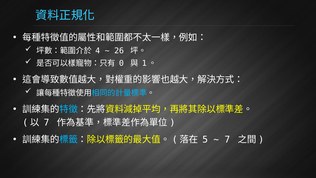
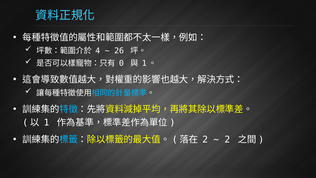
7 at (46, 122): 7 -> 1
5 at (205, 139): 5 -> 2
7 at (227, 139): 7 -> 2
